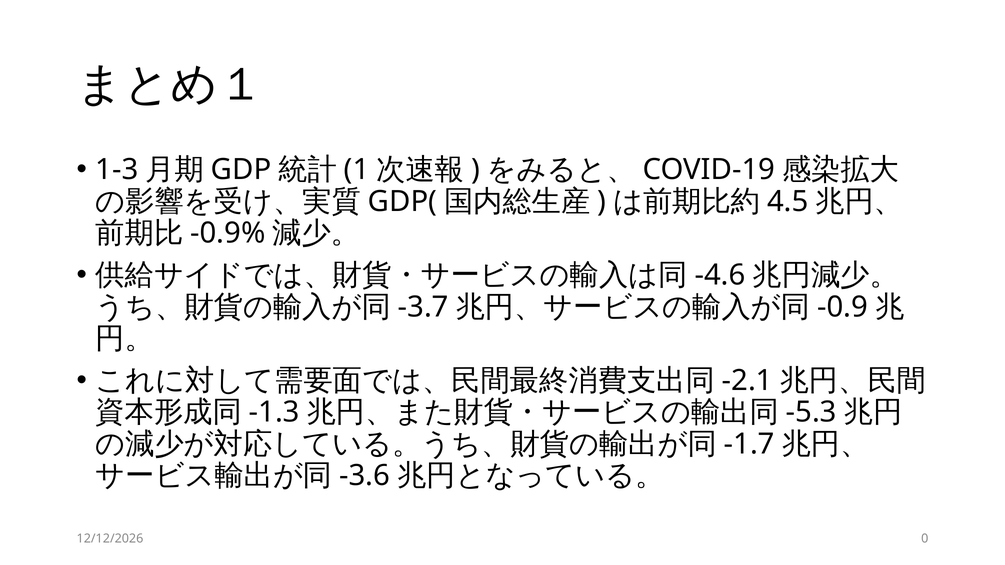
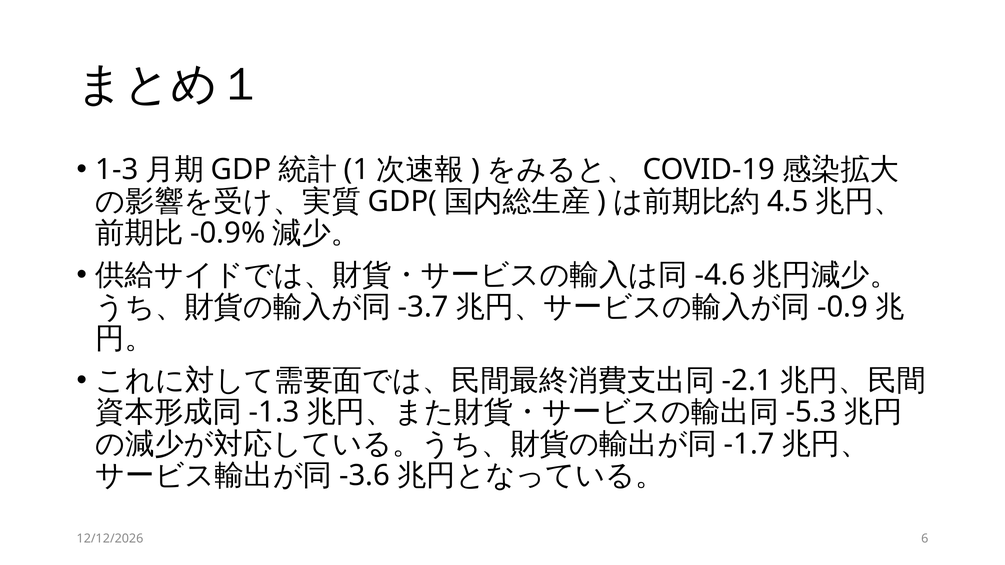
0: 0 -> 6
